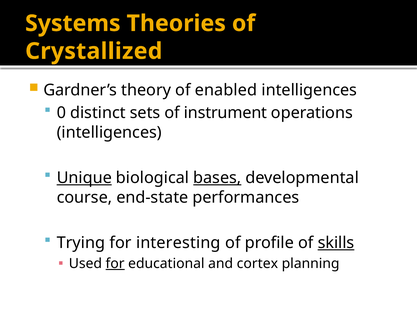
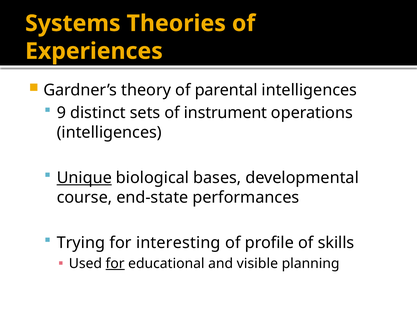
Crystallized: Crystallized -> Experiences
enabled: enabled -> parental
0: 0 -> 9
bases underline: present -> none
skills underline: present -> none
cortex: cortex -> visible
